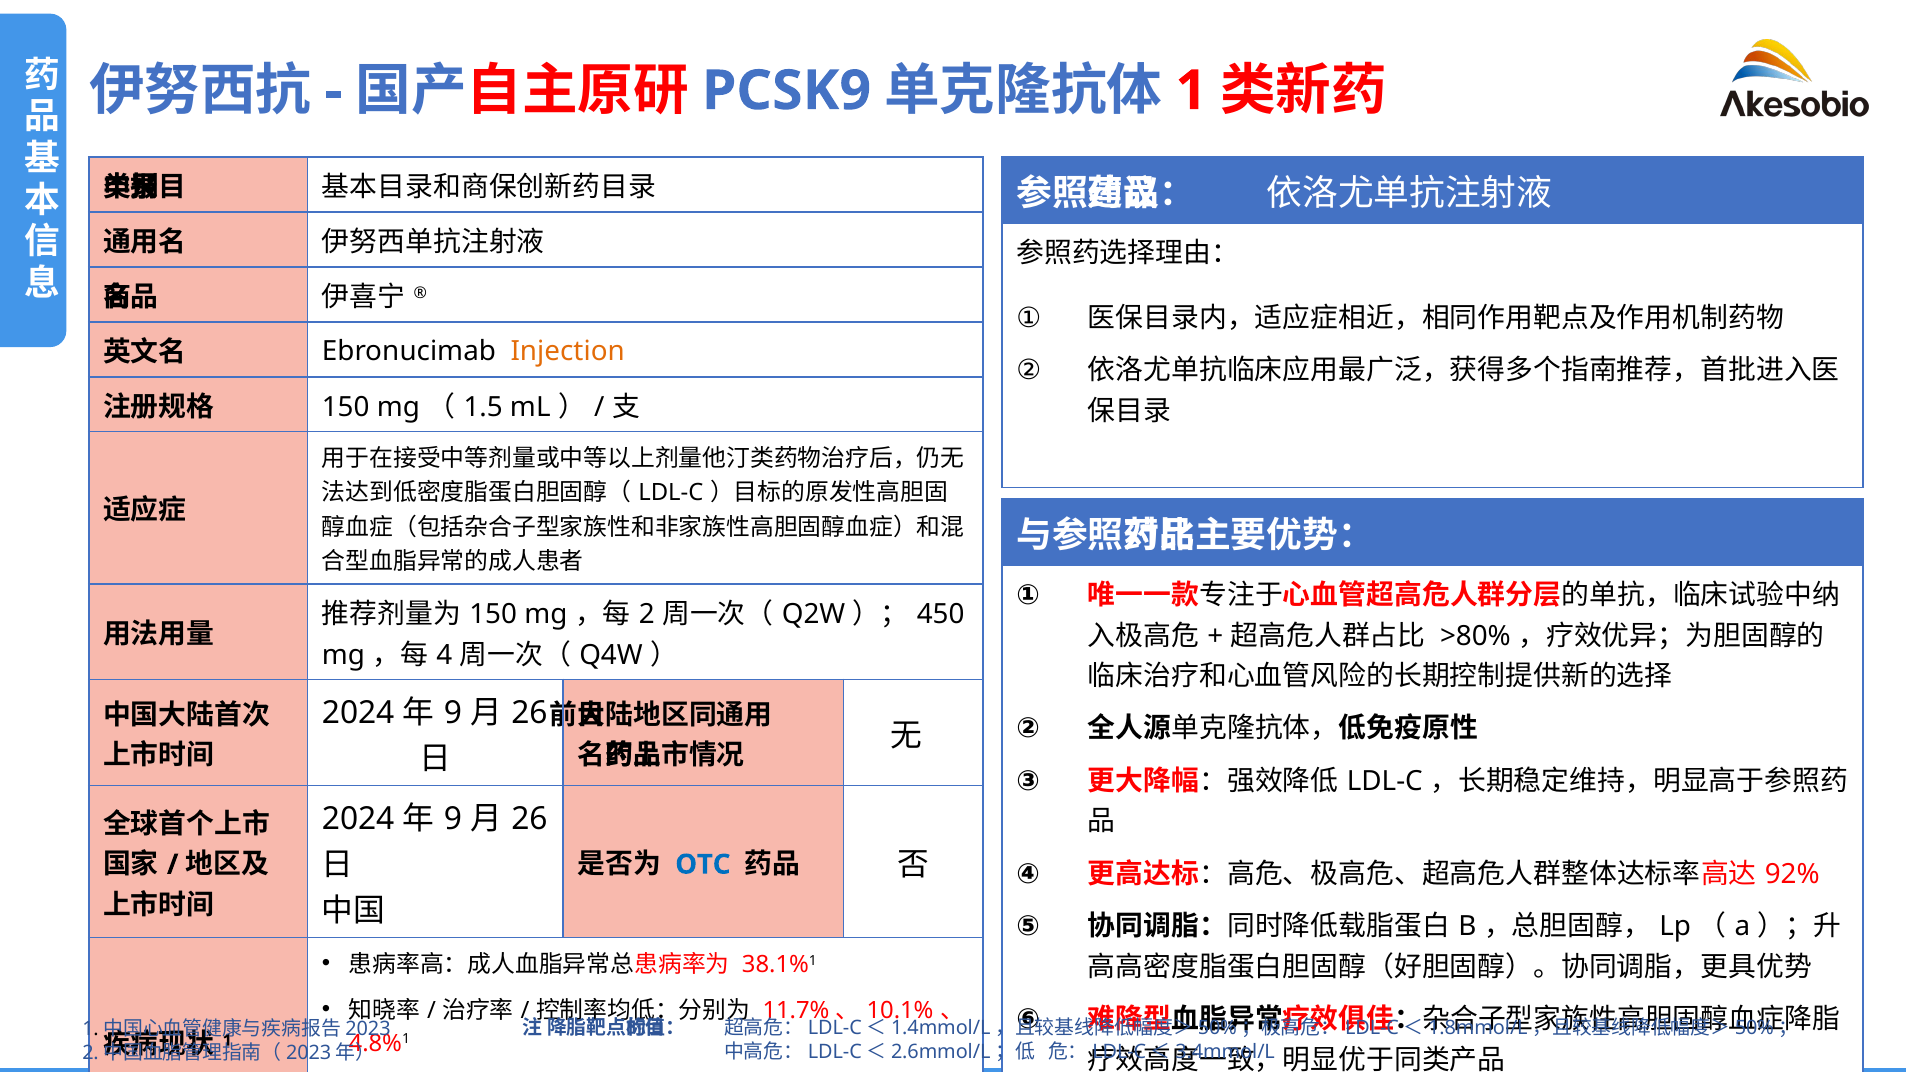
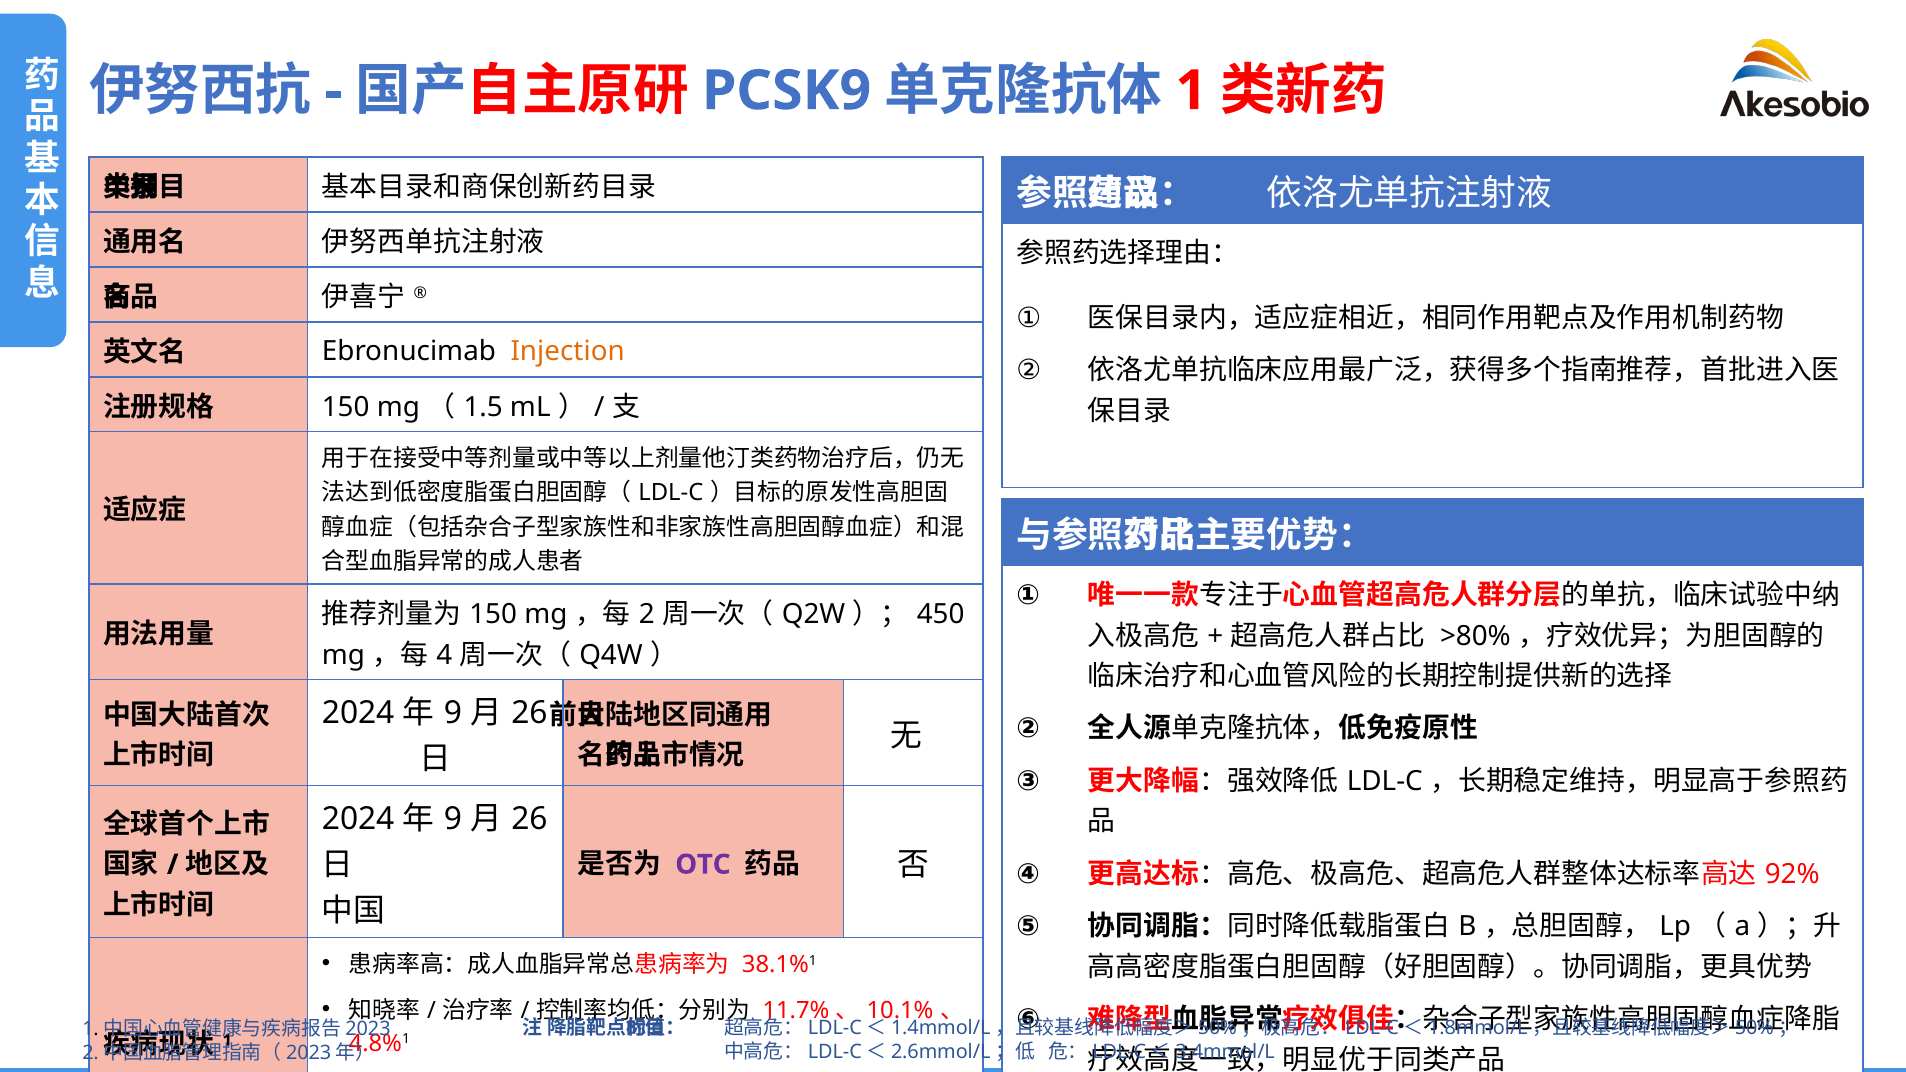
OTC colour: blue -> purple
